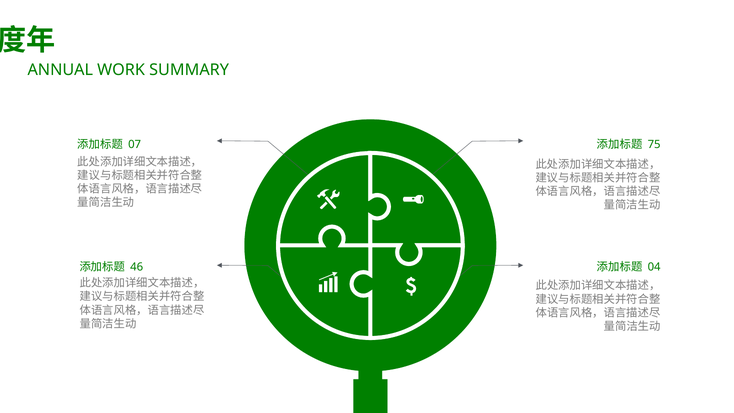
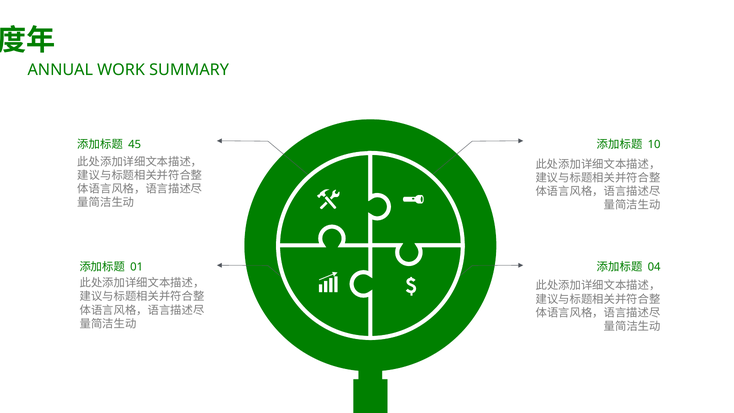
07: 07 -> 45
75: 75 -> 10
46: 46 -> 01
